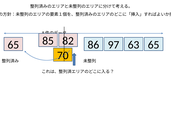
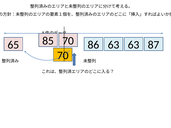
65 82: 82 -> 70
86 97: 97 -> 63
63 65: 65 -> 87
